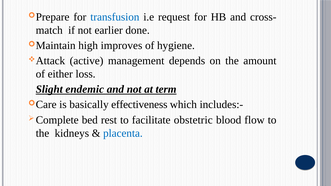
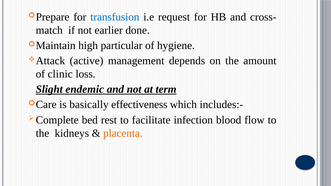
improves: improves -> particular
either: either -> clinic
obstetric: obstetric -> infection
placenta colour: blue -> orange
